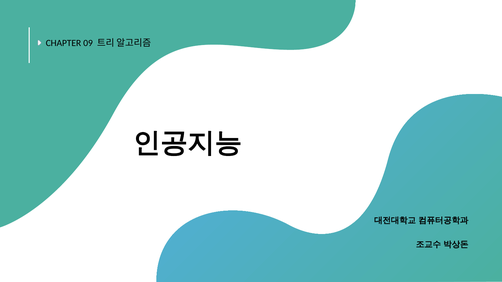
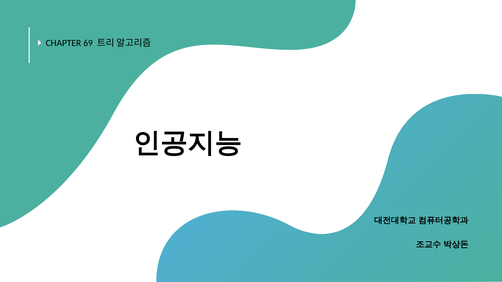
09: 09 -> 69
